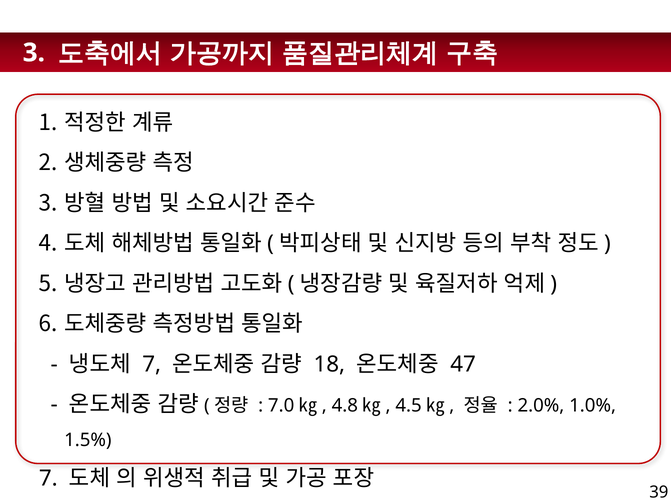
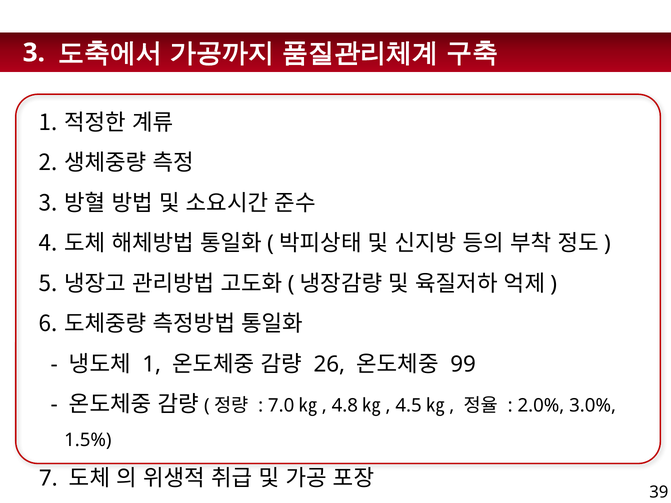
7 at (152, 364): 7 -> 1
18: 18 -> 26
47: 47 -> 99
1.0%: 1.0% -> 3.0%
